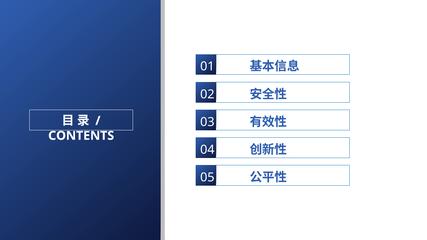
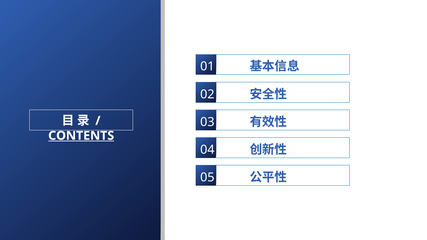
CONTENTS underline: none -> present
